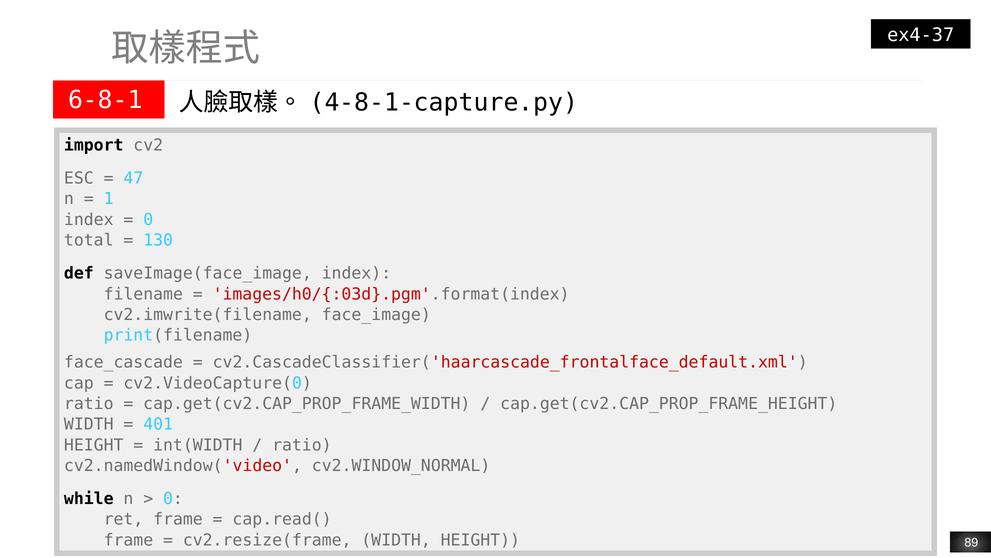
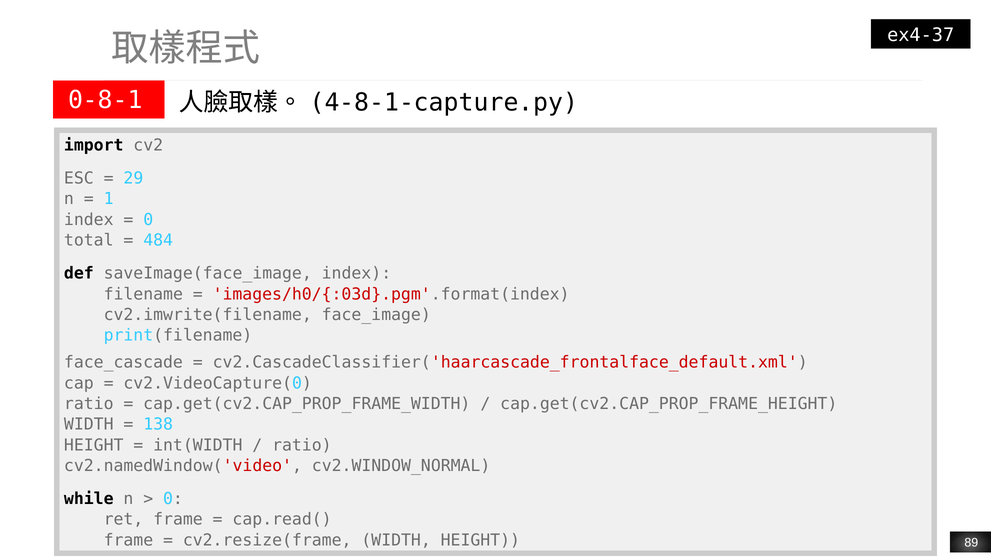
6-8-1: 6-8-1 -> 0-8-1
47: 47 -> 29
130: 130 -> 484
401: 401 -> 138
